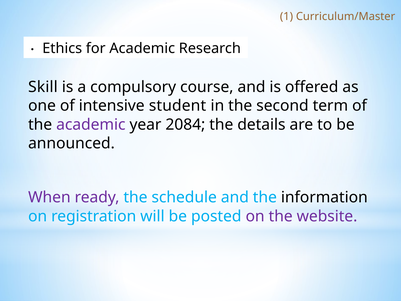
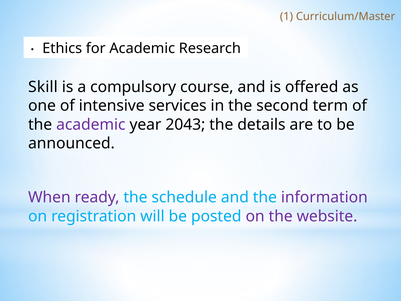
student: student -> services
2084: 2084 -> 2043
information colour: black -> purple
